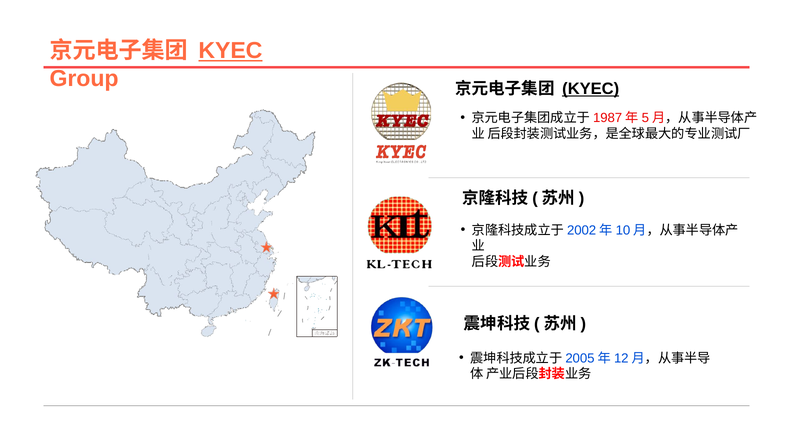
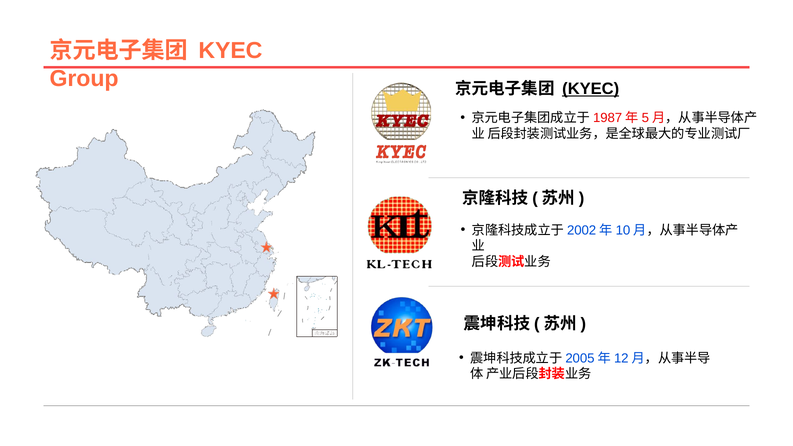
KYEC at (230, 51) underline: present -> none
